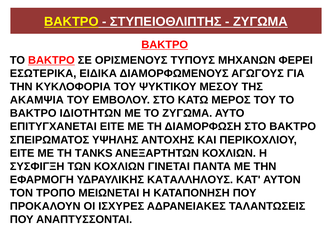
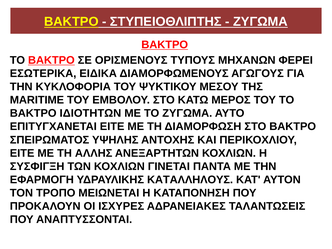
ΑΚΑΜΨΙΑ: ΑΚΑΜΨΙΑ -> MARITIME
TANKS: TANKS -> ΑΛΛΗΣ
